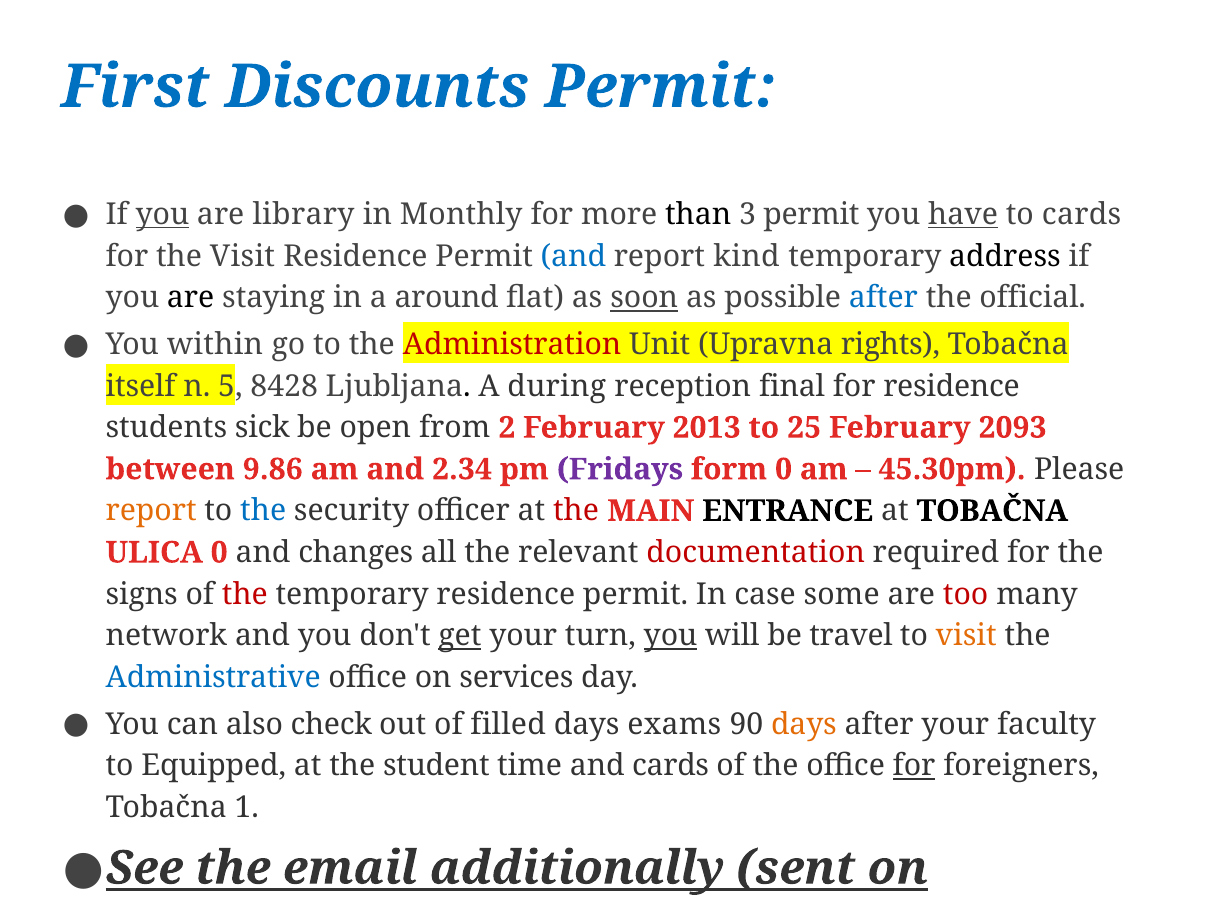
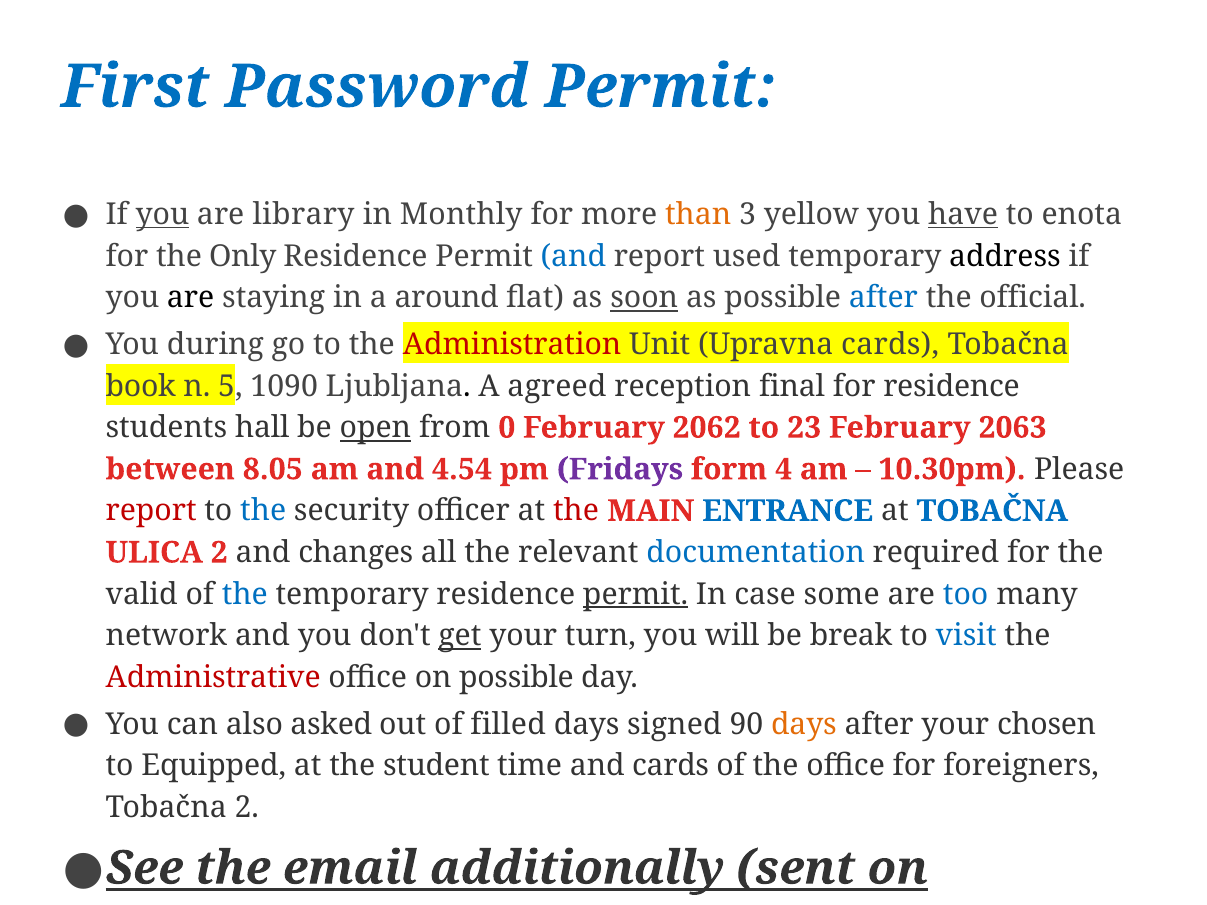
Discounts: Discounts -> Password
than colour: black -> orange
3 permit: permit -> yellow
to cards: cards -> enota
the Visit: Visit -> Only
kind: kind -> used
within: within -> during
Upravna rights: rights -> cards
itself: itself -> book
8428: 8428 -> 1090
during: during -> agreed
sick: sick -> hall
open underline: none -> present
2: 2 -> 0
2013: 2013 -> 2062
25: 25 -> 23
2093: 2093 -> 2063
9.86: 9.86 -> 8.05
2.34: 2.34 -> 4.54
form 0: 0 -> 4
45.30pm: 45.30pm -> 10.30pm
report at (151, 511) colour: orange -> red
ENTRANCE colour: black -> blue
TOBAČNA at (992, 511) colour: black -> blue
ULICA 0: 0 -> 2
documentation colour: red -> blue
signs: signs -> valid
the at (245, 594) colour: red -> blue
permit at (636, 594) underline: none -> present
too colour: red -> blue
you at (671, 636) underline: present -> none
travel: travel -> break
visit at (966, 636) colour: orange -> blue
Administrative colour: blue -> red
on services: services -> possible
check: check -> asked
exams: exams -> signed
faculty: faculty -> chosen
for at (914, 766) underline: present -> none
Tobačna 1: 1 -> 2
